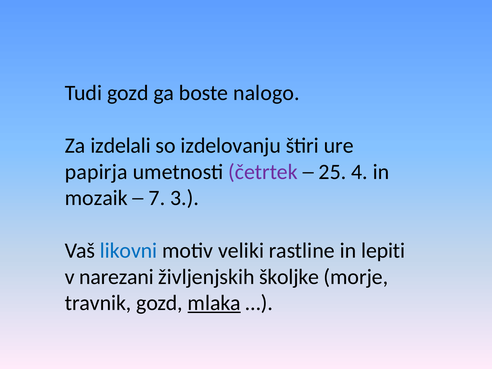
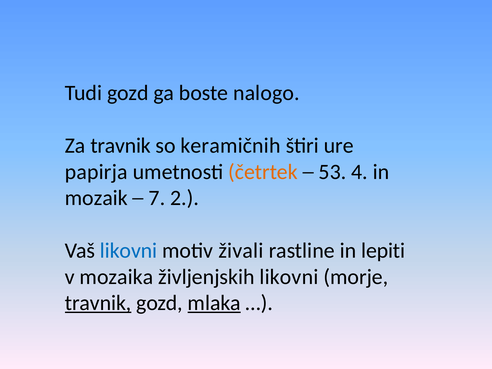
Za izdelali: izdelali -> travnik
izdelovanju: izdelovanju -> keramičnih
četrtek colour: purple -> orange
25: 25 -> 53
3: 3 -> 2
veliki: veliki -> živali
narezani: narezani -> mozaika
življenjskih školjke: školjke -> likovni
travnik at (98, 303) underline: none -> present
